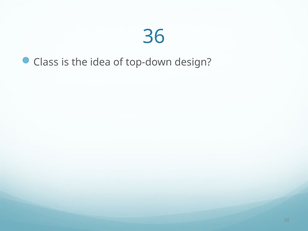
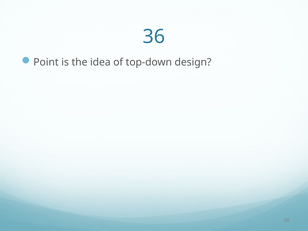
Class: Class -> Point
